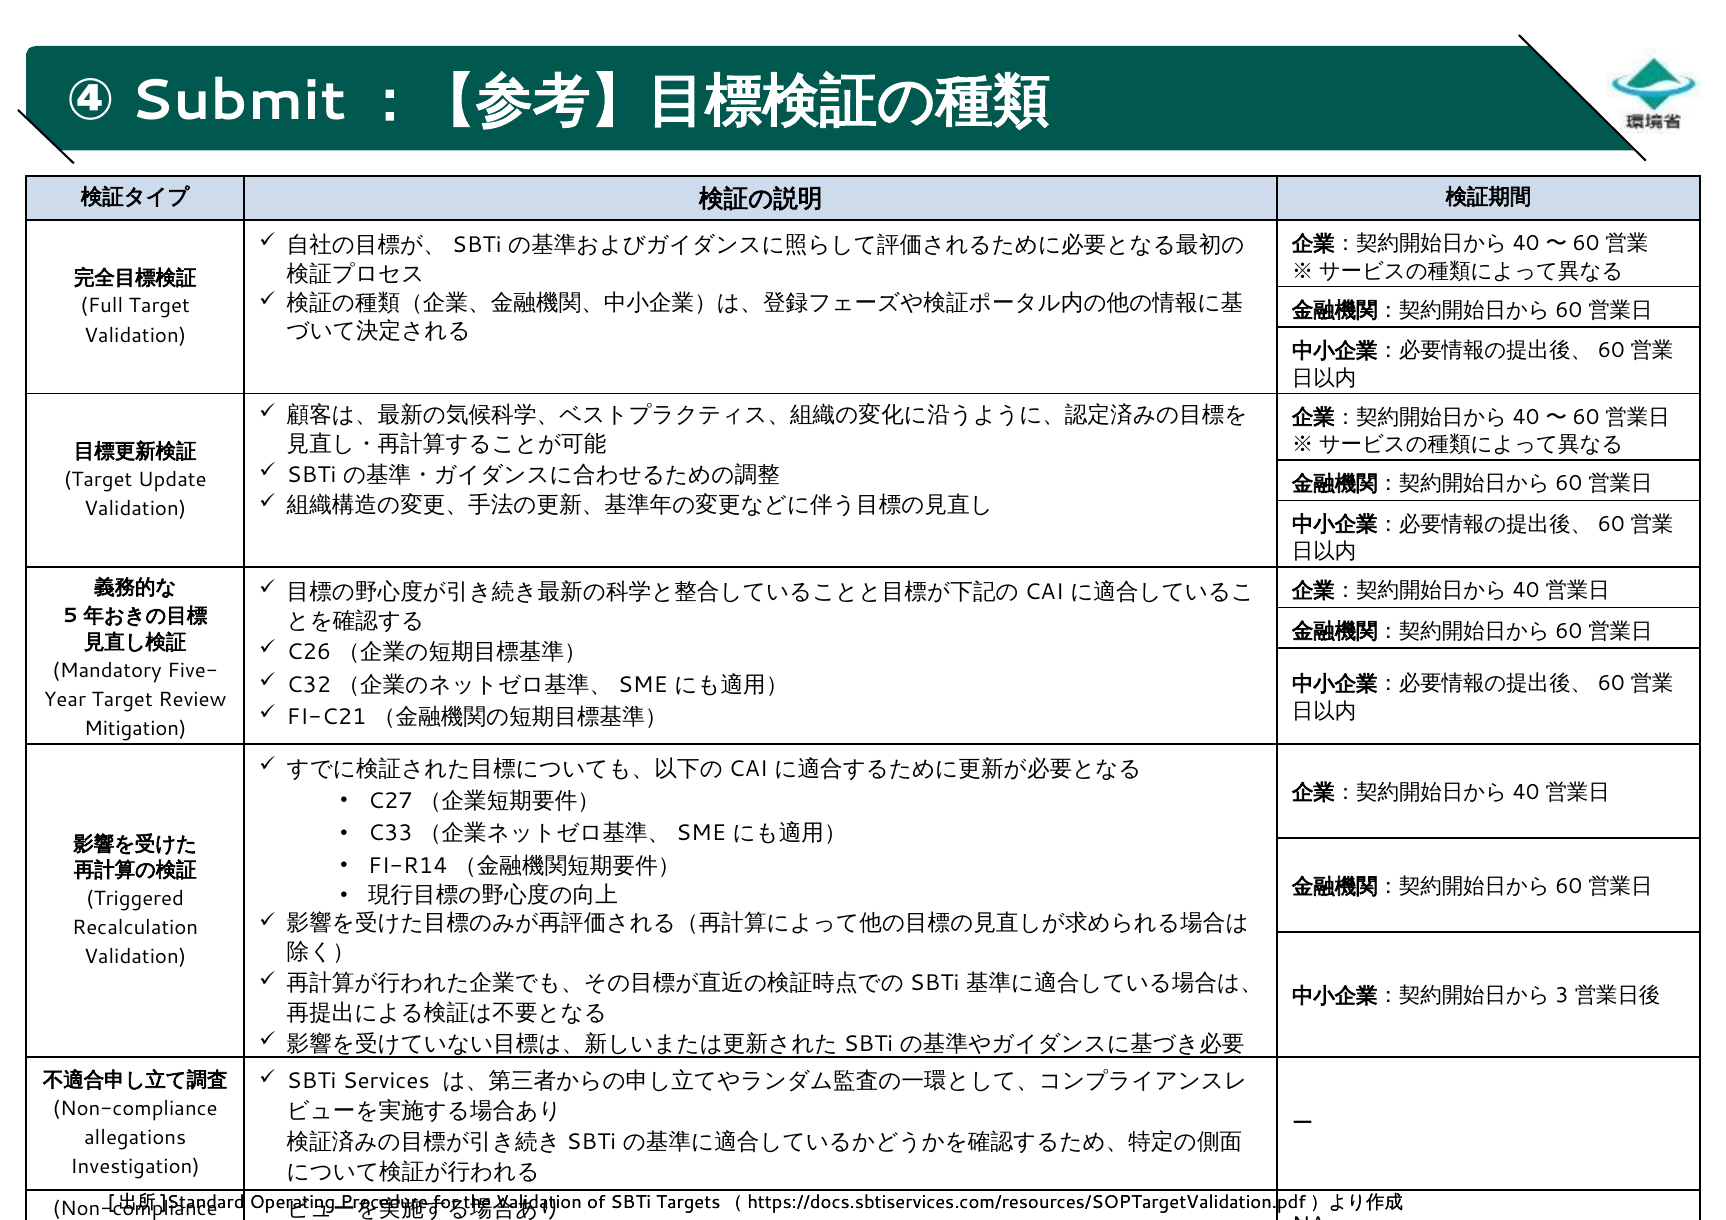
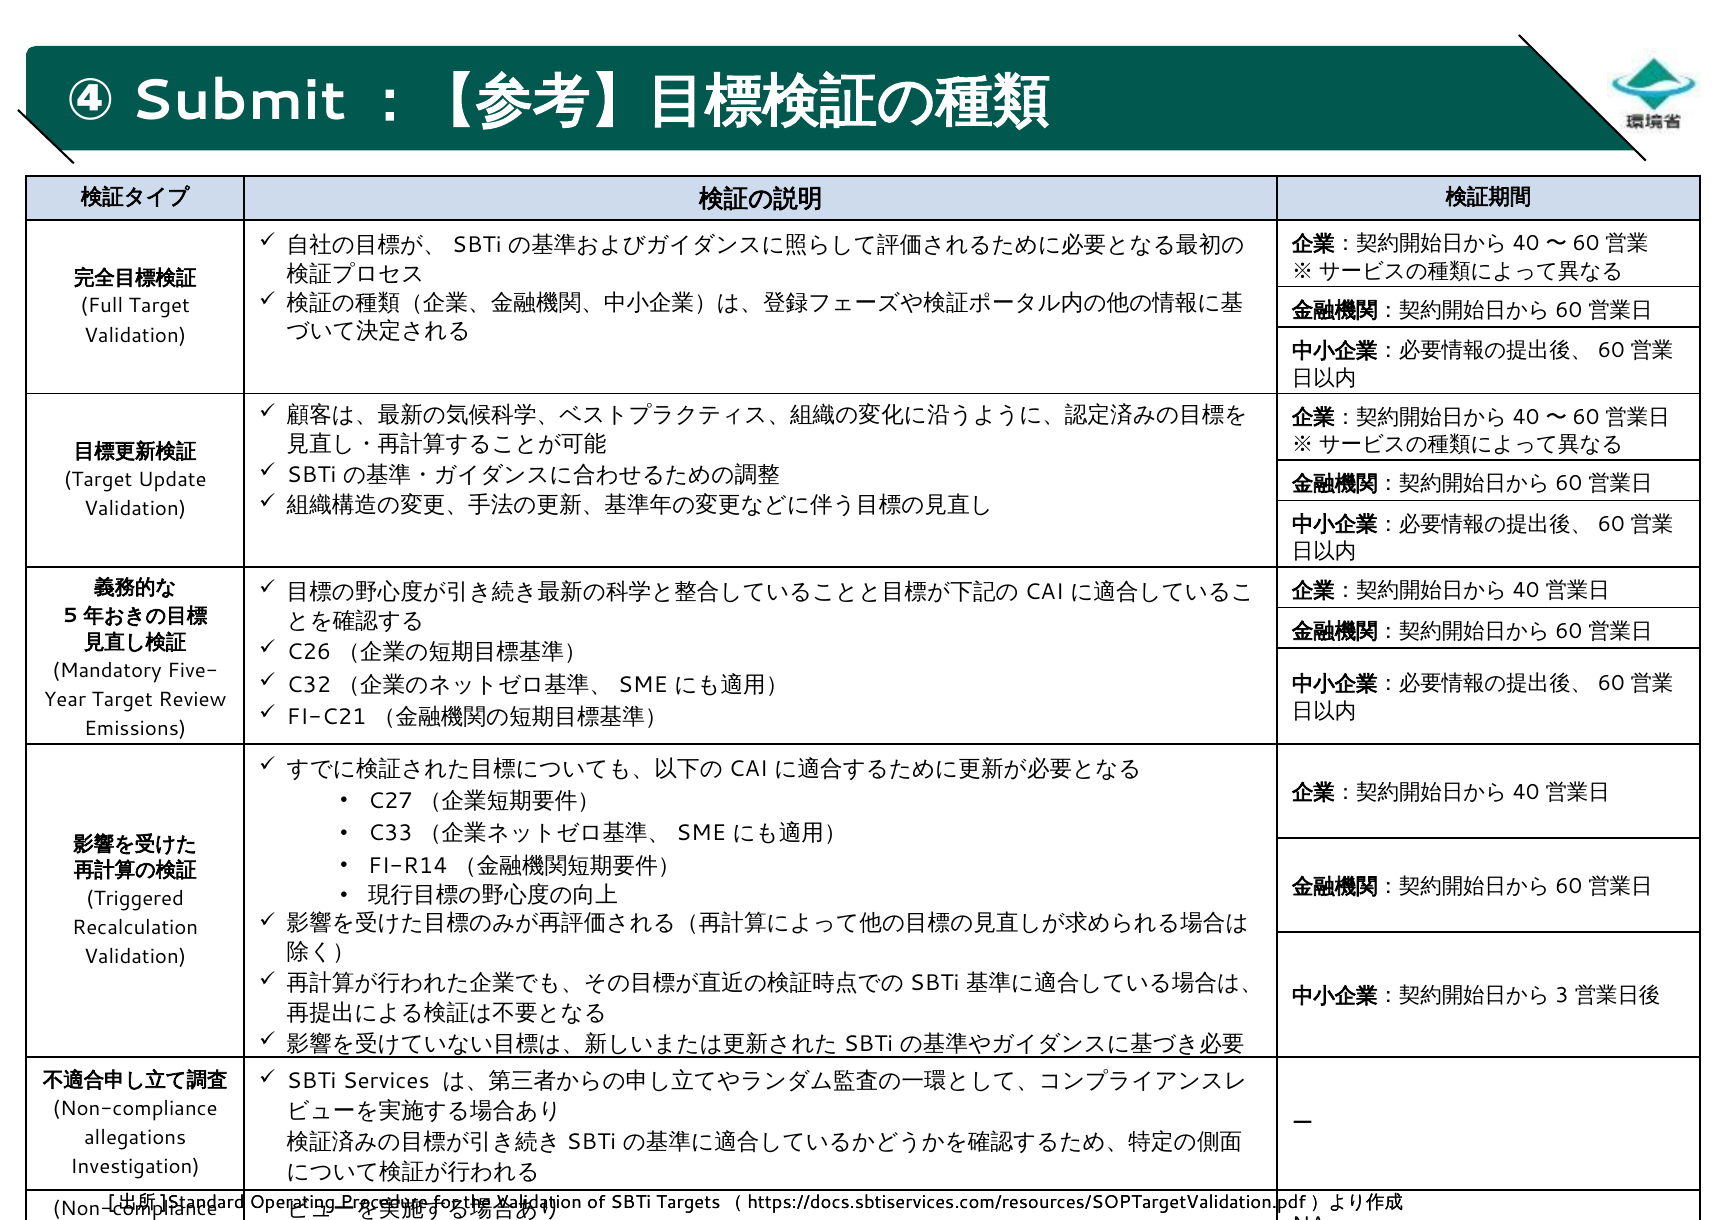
Mitigation: Mitigation -> Emissions
